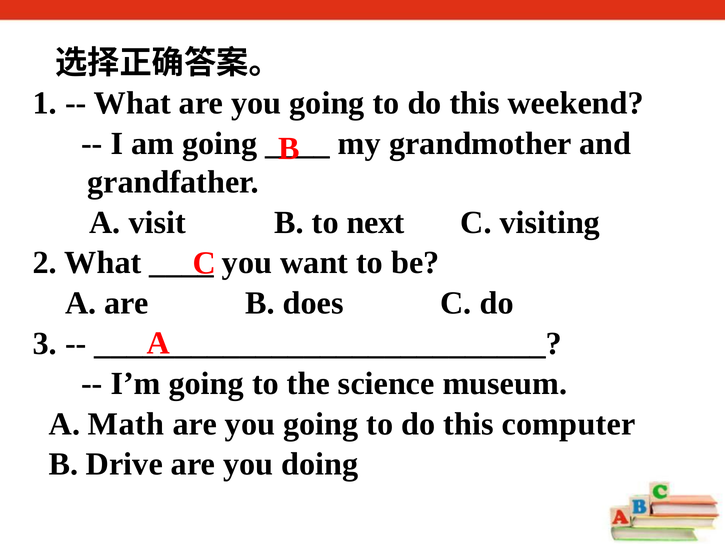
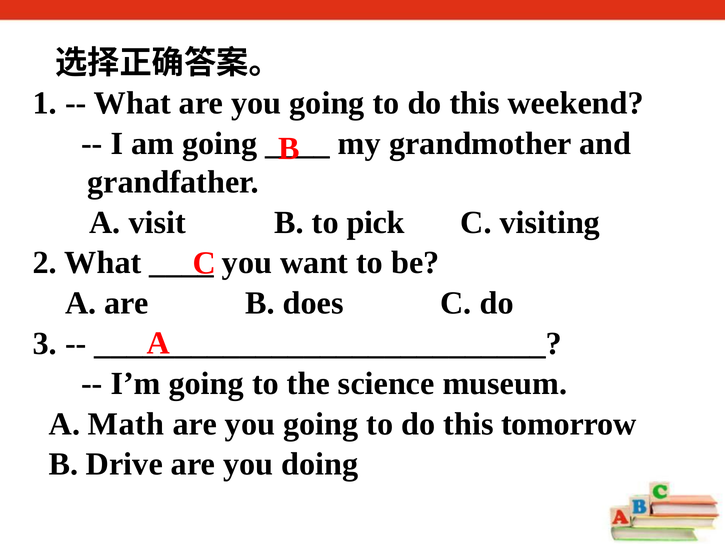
next: next -> pick
computer: computer -> tomorrow
